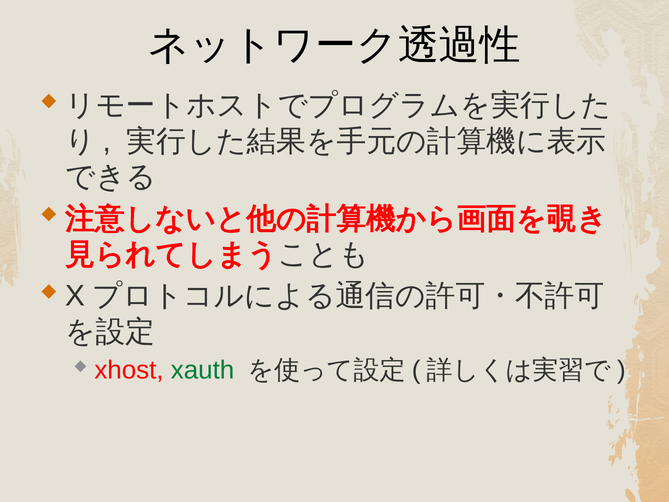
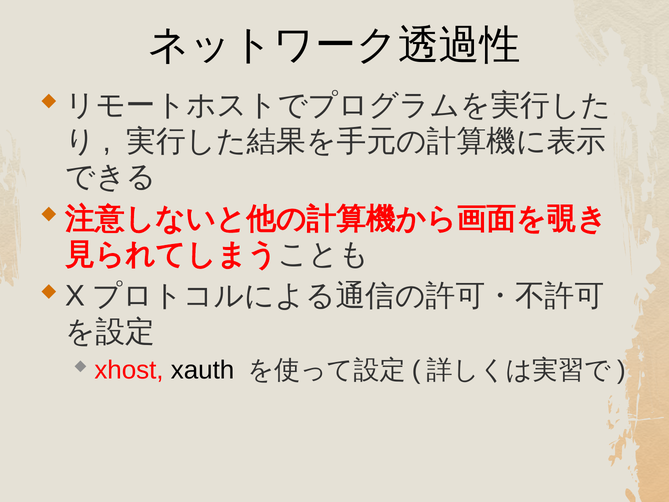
xauth colour: green -> black
